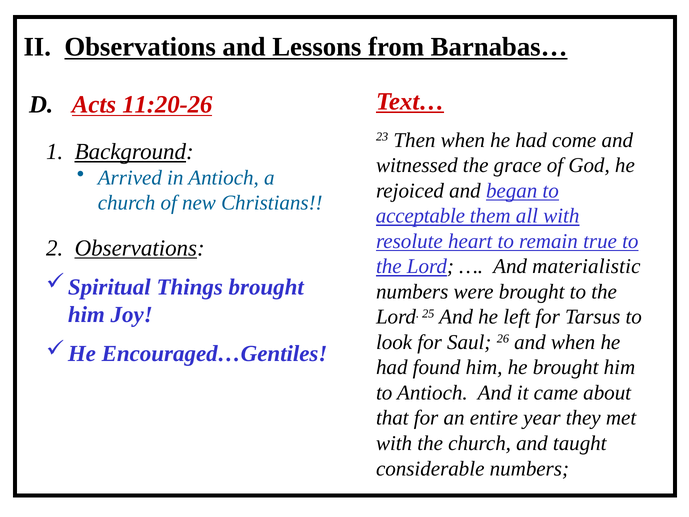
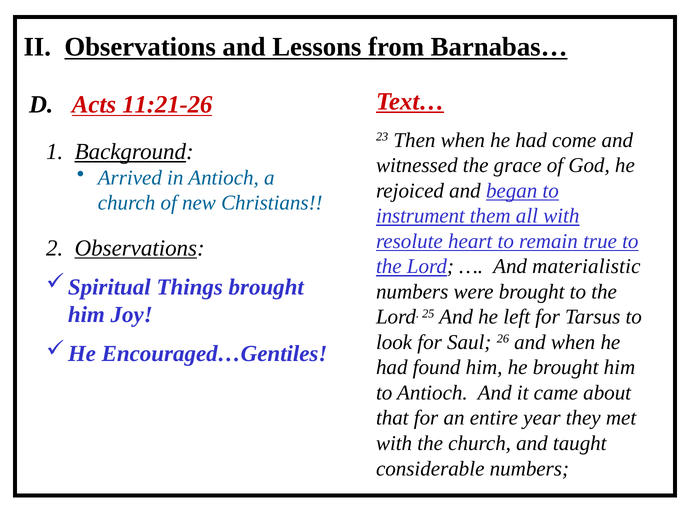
11:20-26: 11:20-26 -> 11:21-26
acceptable: acceptable -> instrument
